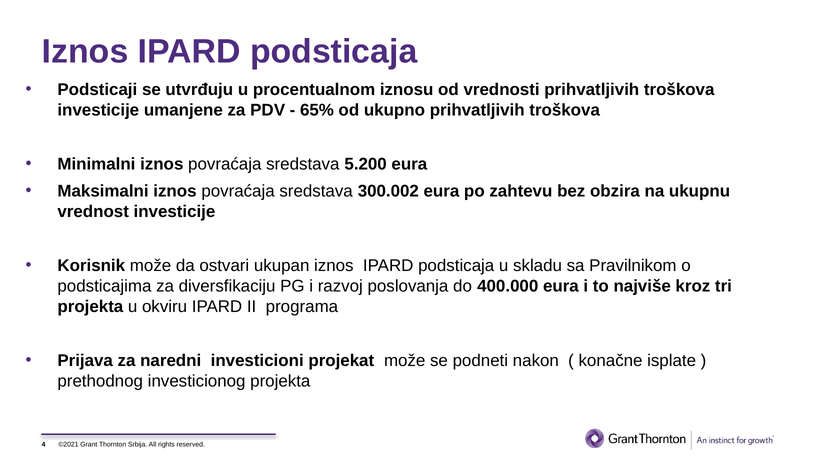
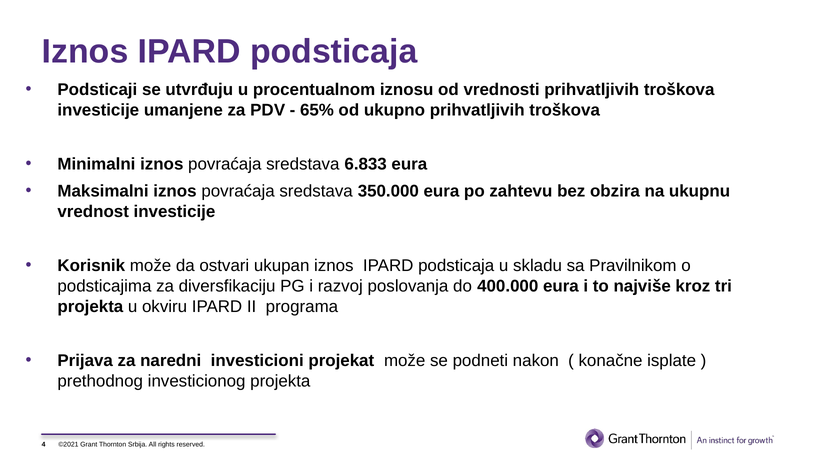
5.200: 5.200 -> 6.833
300.002: 300.002 -> 350.000
